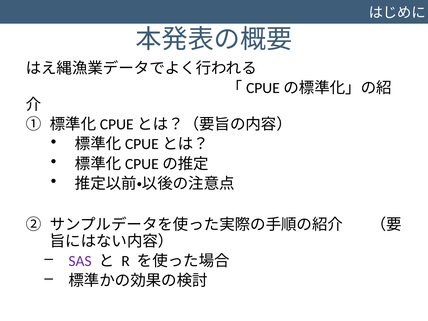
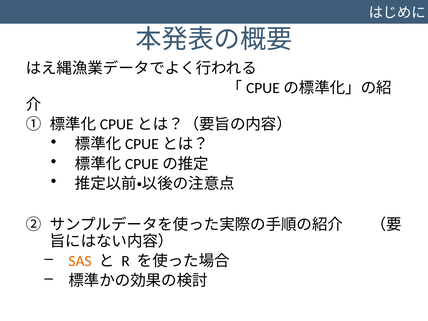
SAS colour: purple -> orange
